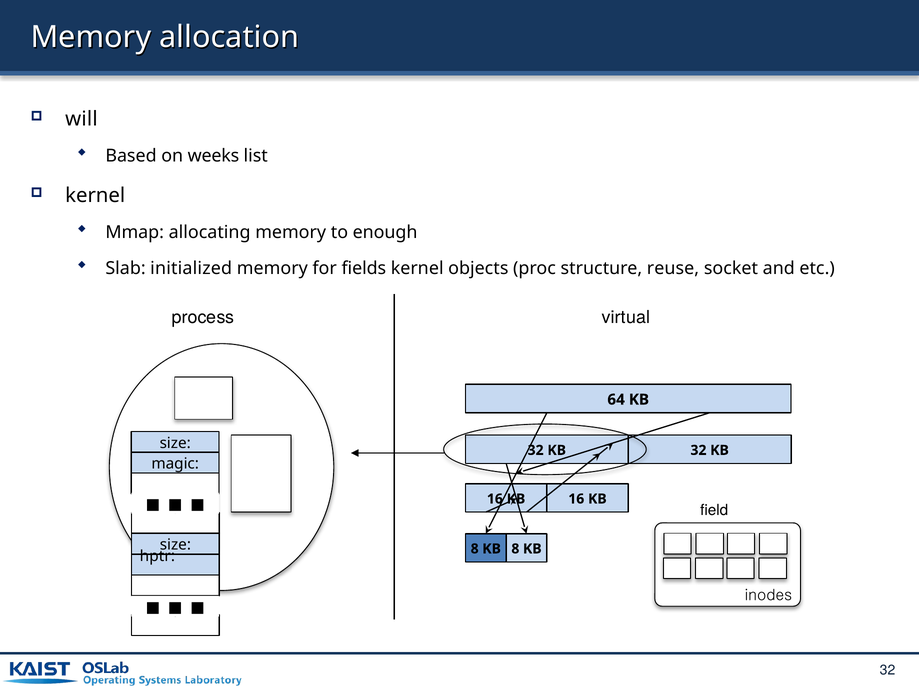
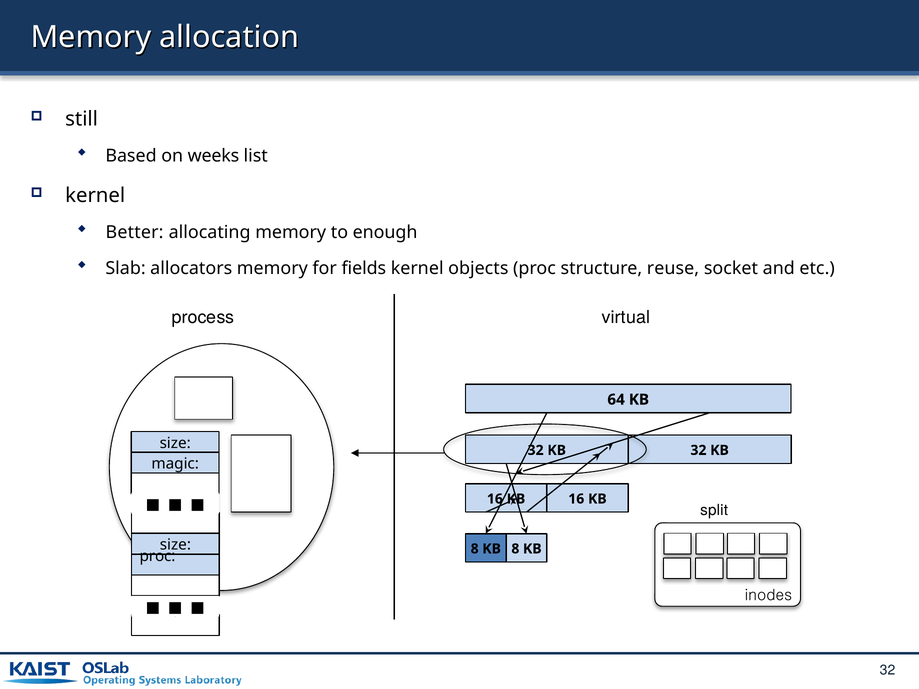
will: will -> still
Mmap: Mmap -> Better
initialized: initialized -> allocators
field: field -> split
hptr at (157, 557): hptr -> proc
